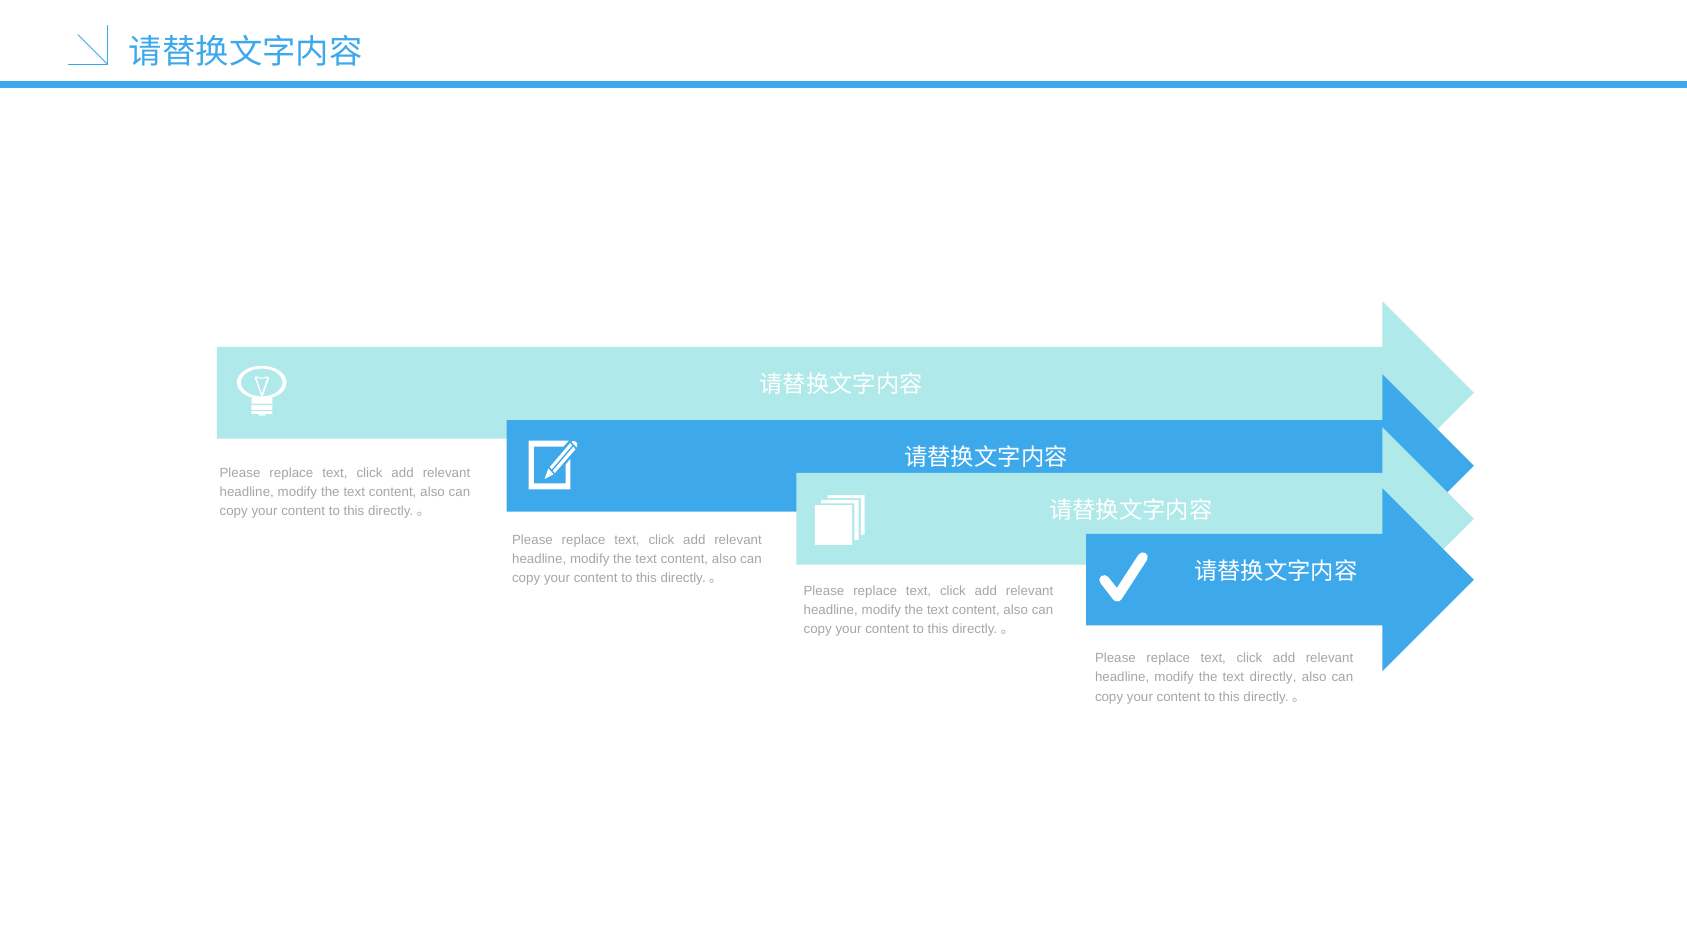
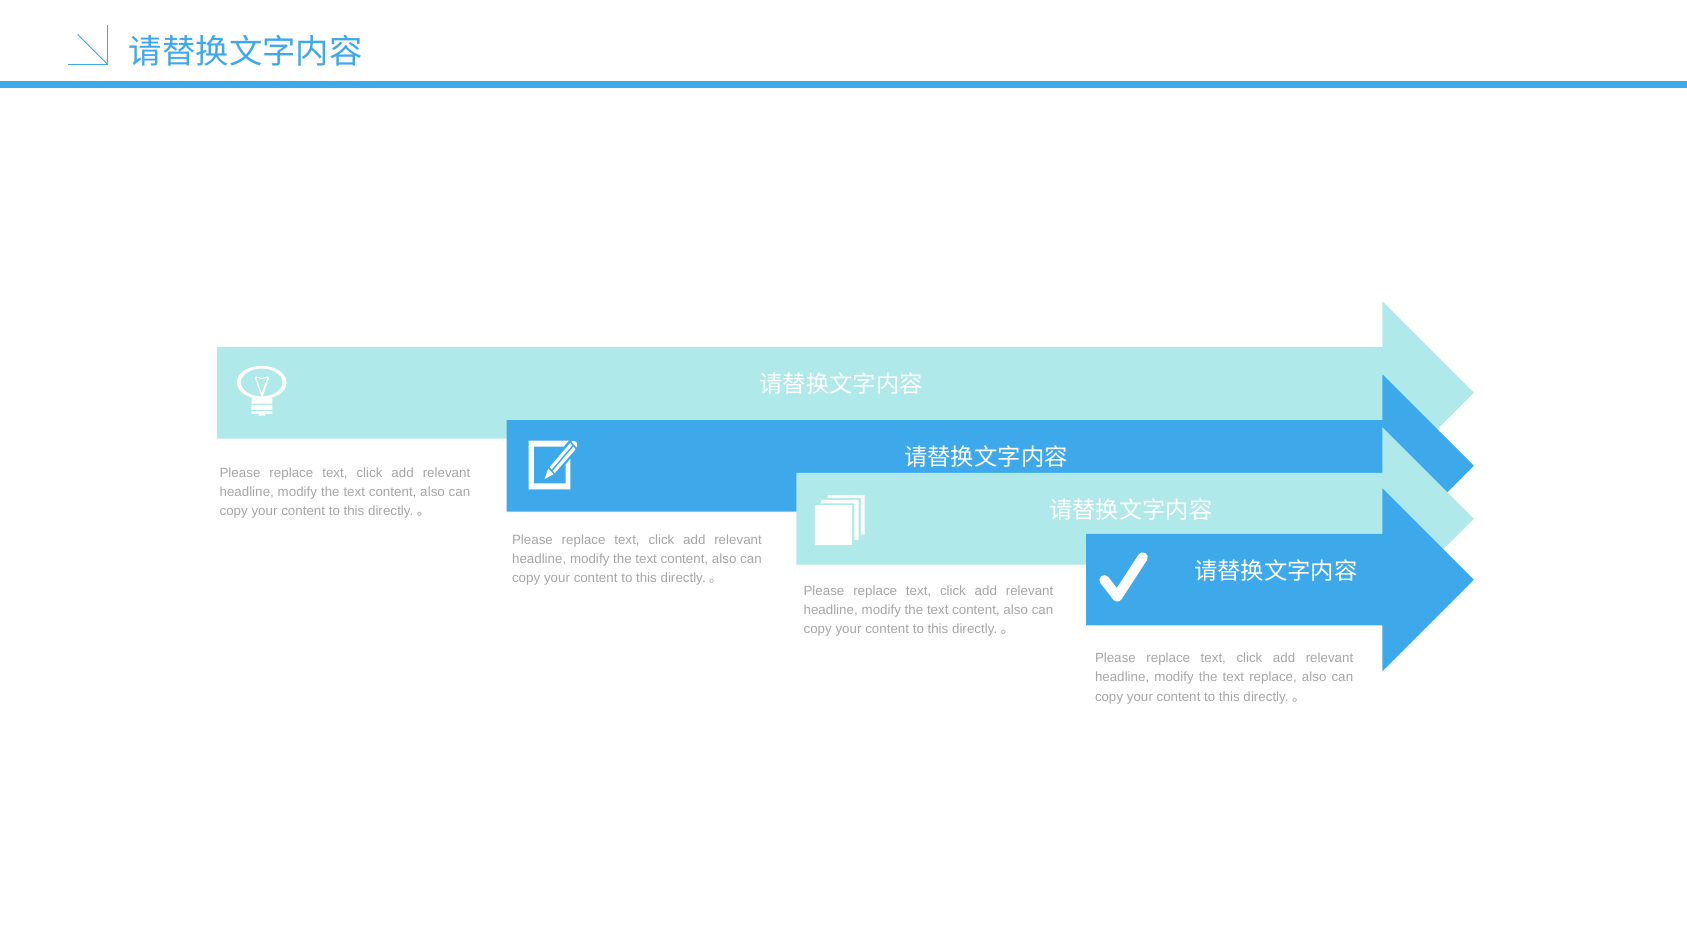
text directly: directly -> replace
